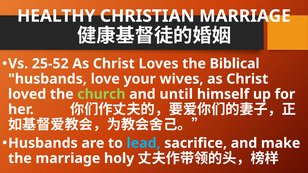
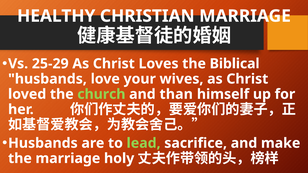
25-52: 25-52 -> 25-29
until: until -> than
lead colour: light blue -> light green
